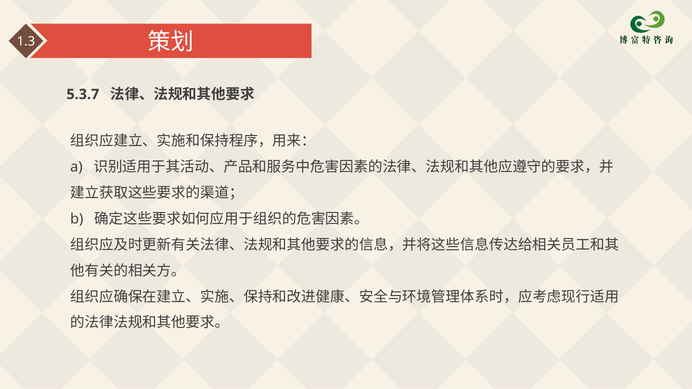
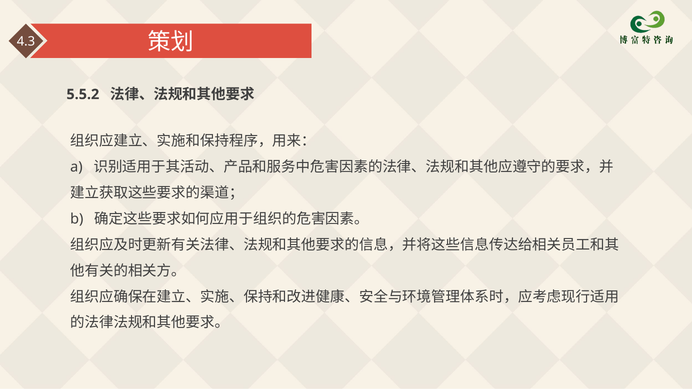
1.3: 1.3 -> 4.3
5.3.7: 5.3.7 -> 5.5.2
